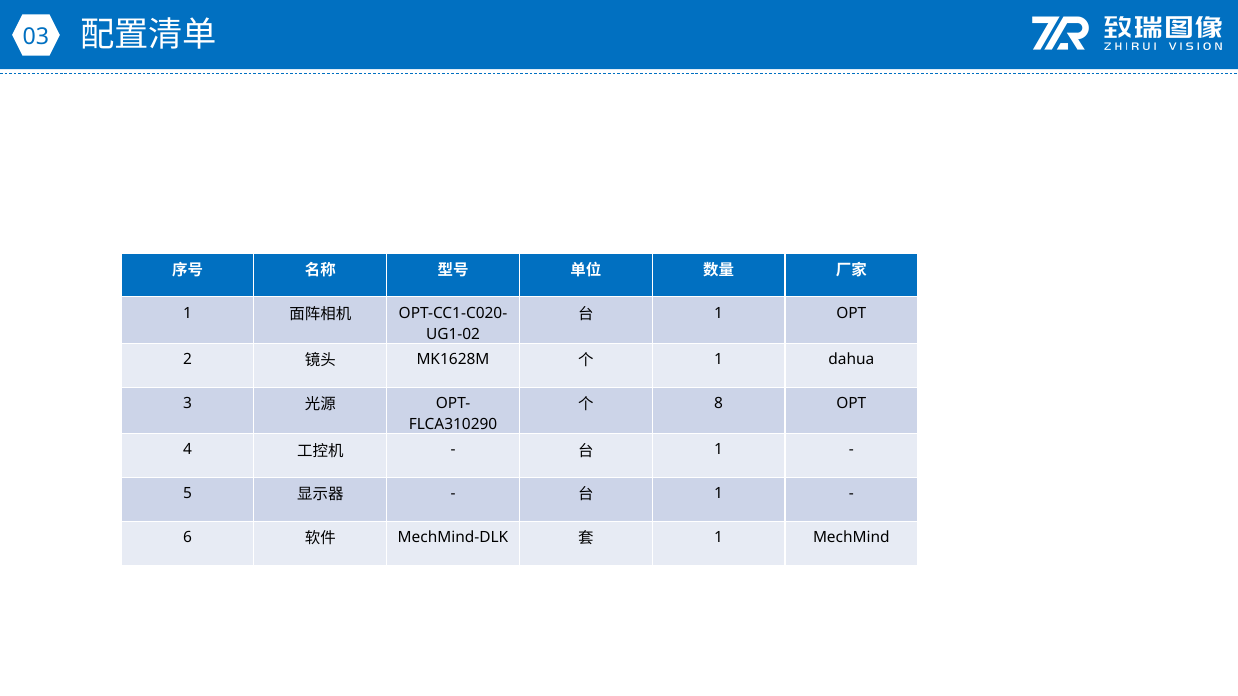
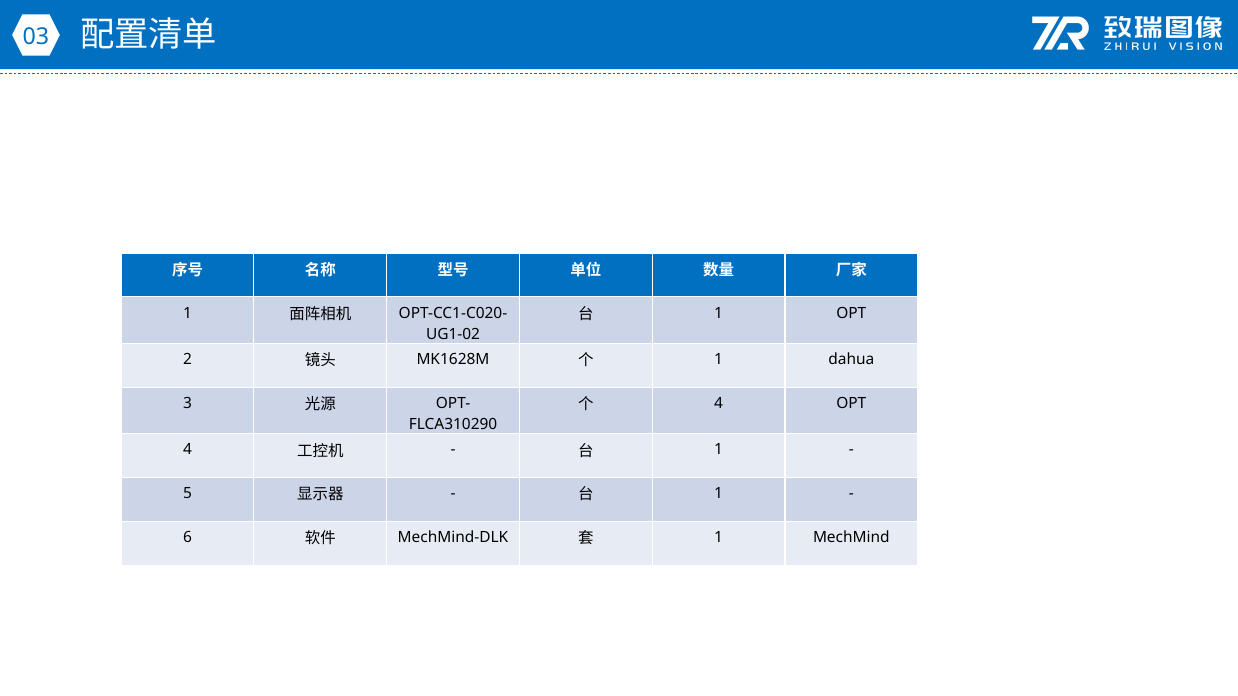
8 at (719, 403): 8 -> 4
